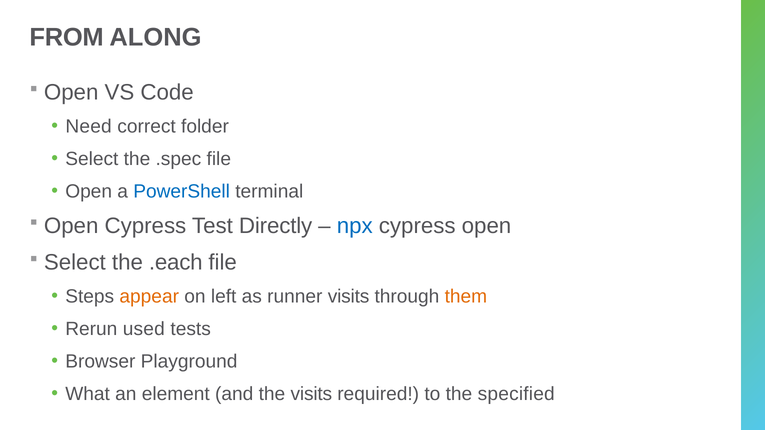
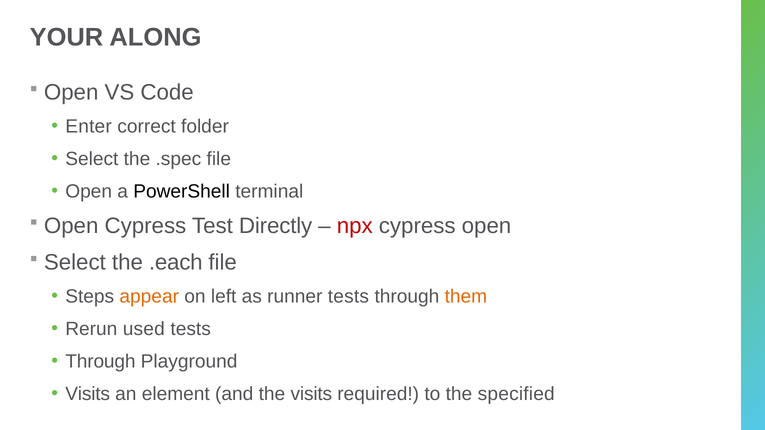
FROM: FROM -> YOUR
Need: Need -> Enter
PowerShell colour: blue -> black
npx colour: blue -> red
runner visits: visits -> tests
Browser at (100, 362): Browser -> Through
What at (88, 394): What -> Visits
